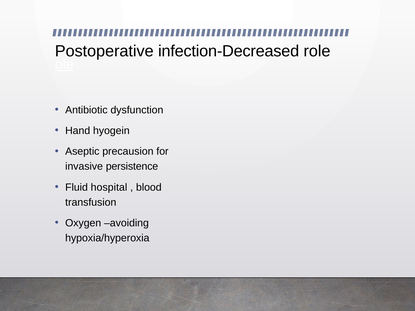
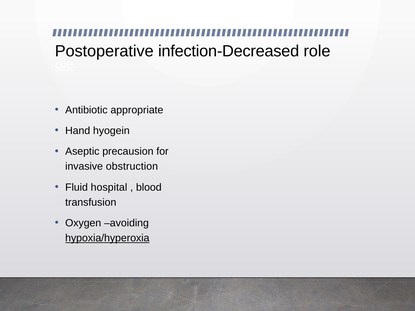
dysfunction: dysfunction -> appropriate
persistence: persistence -> obstruction
hypoxia/hyperoxia underline: none -> present
